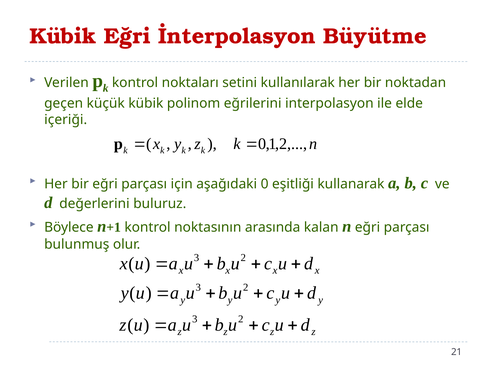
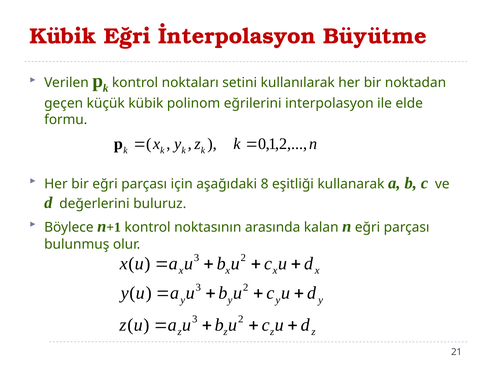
içeriği: içeriği -> formu
aşağıdaki 0: 0 -> 8
